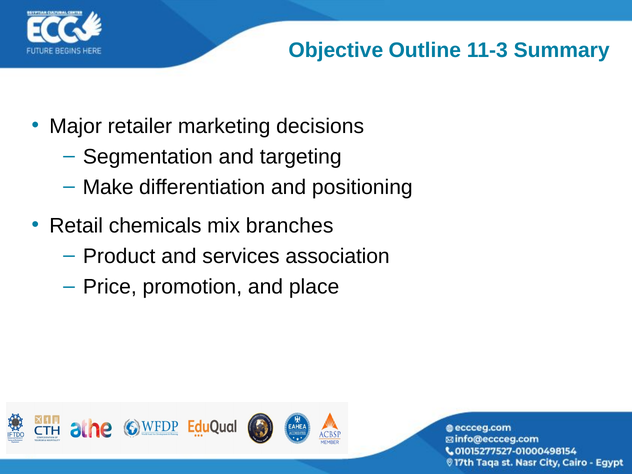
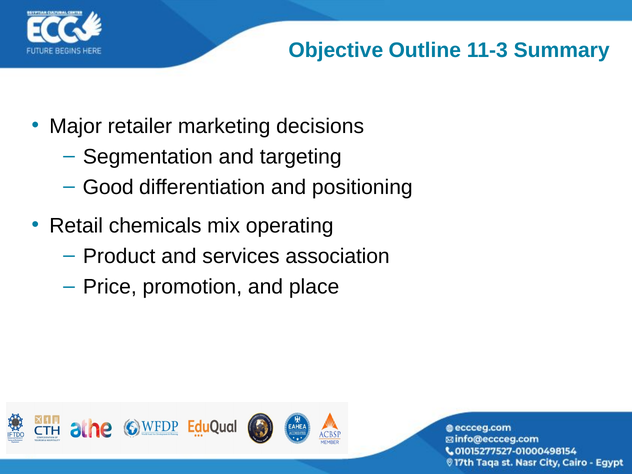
Make: Make -> Good
branches: branches -> operating
